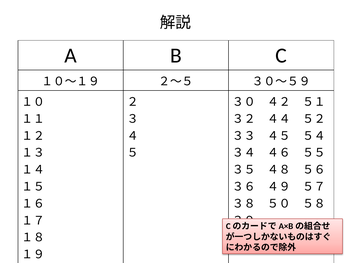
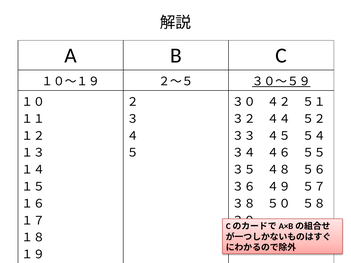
３０～５９ underline: none -> present
